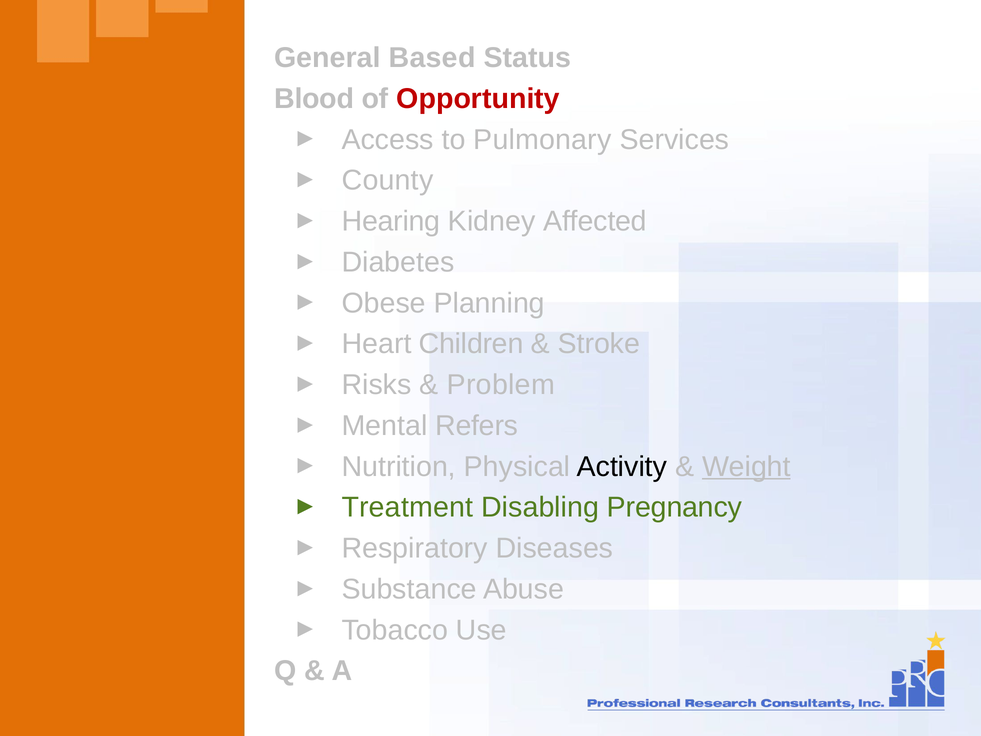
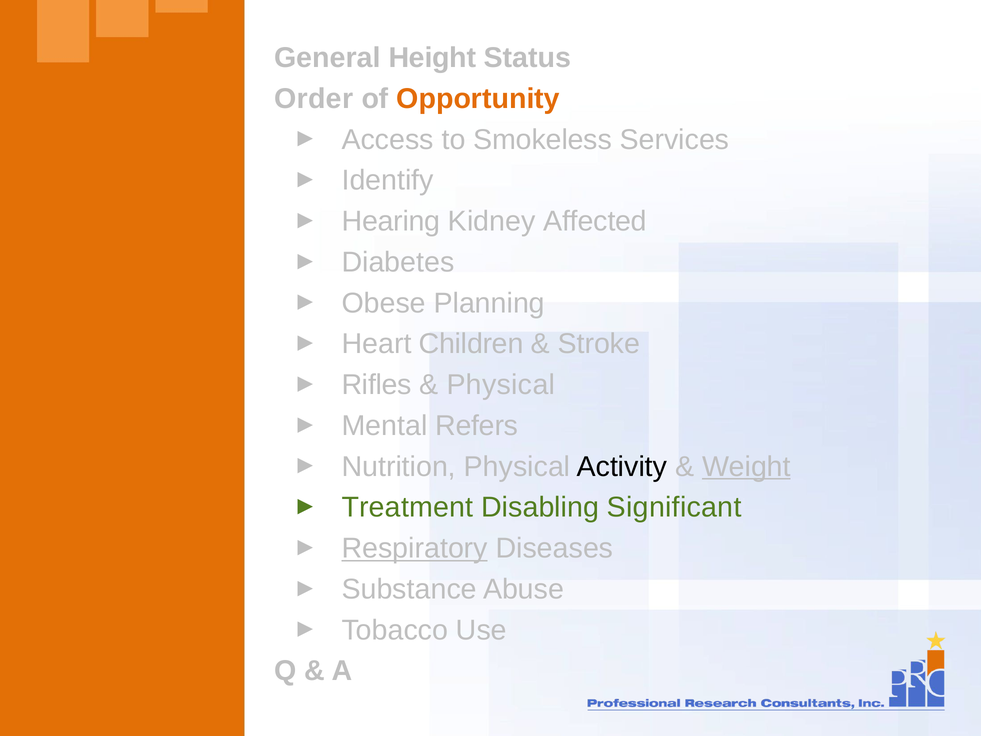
Based: Based -> Height
Blood: Blood -> Order
Opportunity colour: red -> orange
Pulmonary: Pulmonary -> Smokeless
County: County -> Identify
Risks: Risks -> Rifles
Problem at (501, 385): Problem -> Physical
Pregnancy: Pregnancy -> Significant
Respiratory underline: none -> present
